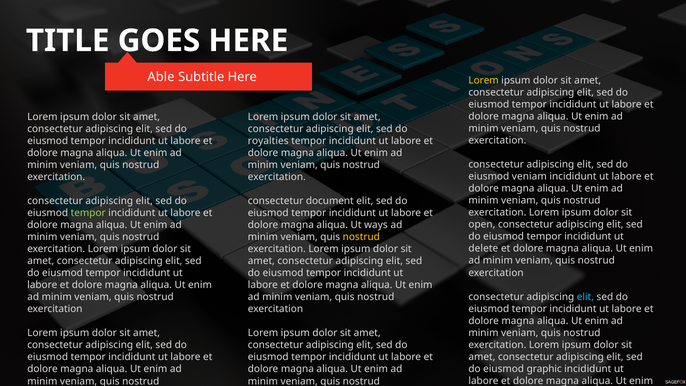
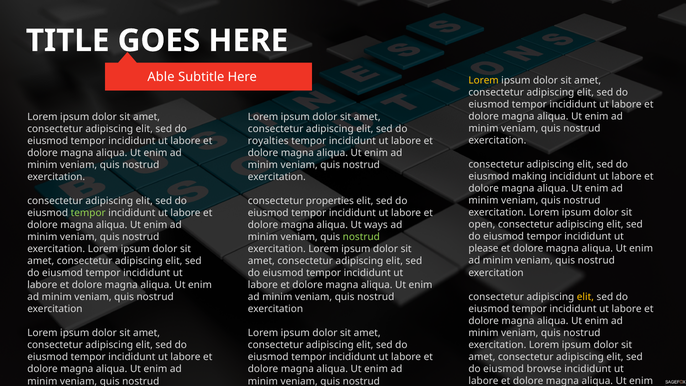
eiusmod veniam: veniam -> making
document: document -> properties
nostrud at (361, 237) colour: yellow -> light green
delete: delete -> please
elit at (585, 297) colour: light blue -> yellow
graphic: graphic -> browse
